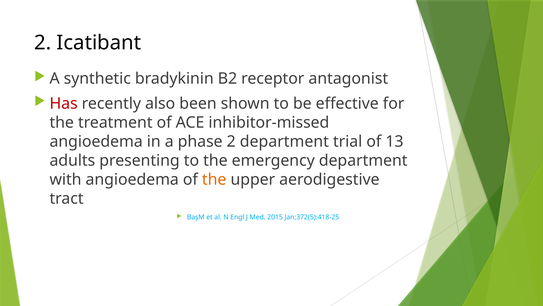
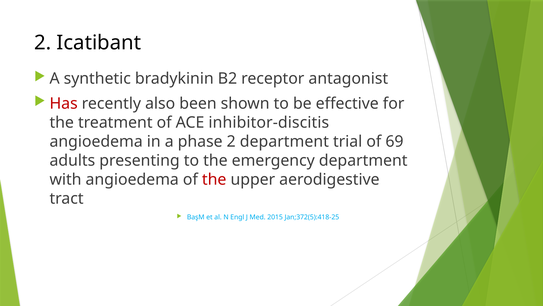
inhibitor-missed: inhibitor-missed -> inhibitor-discitis
13: 13 -> 69
the at (214, 179) colour: orange -> red
